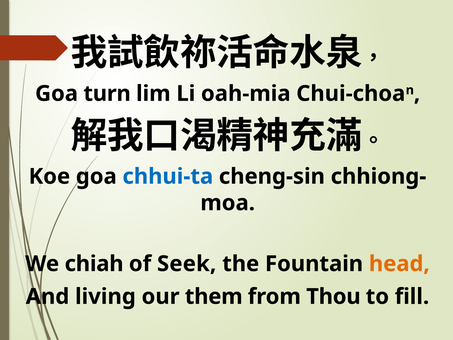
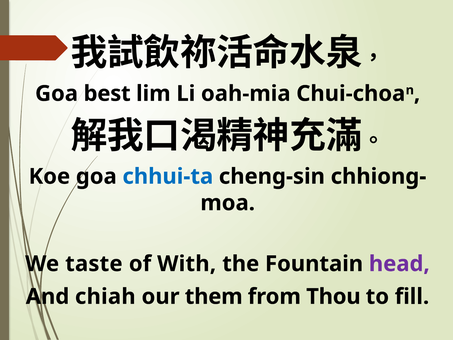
turn: turn -> best
chiah: chiah -> taste
Seek: Seek -> With
head colour: orange -> purple
living: living -> chiah
